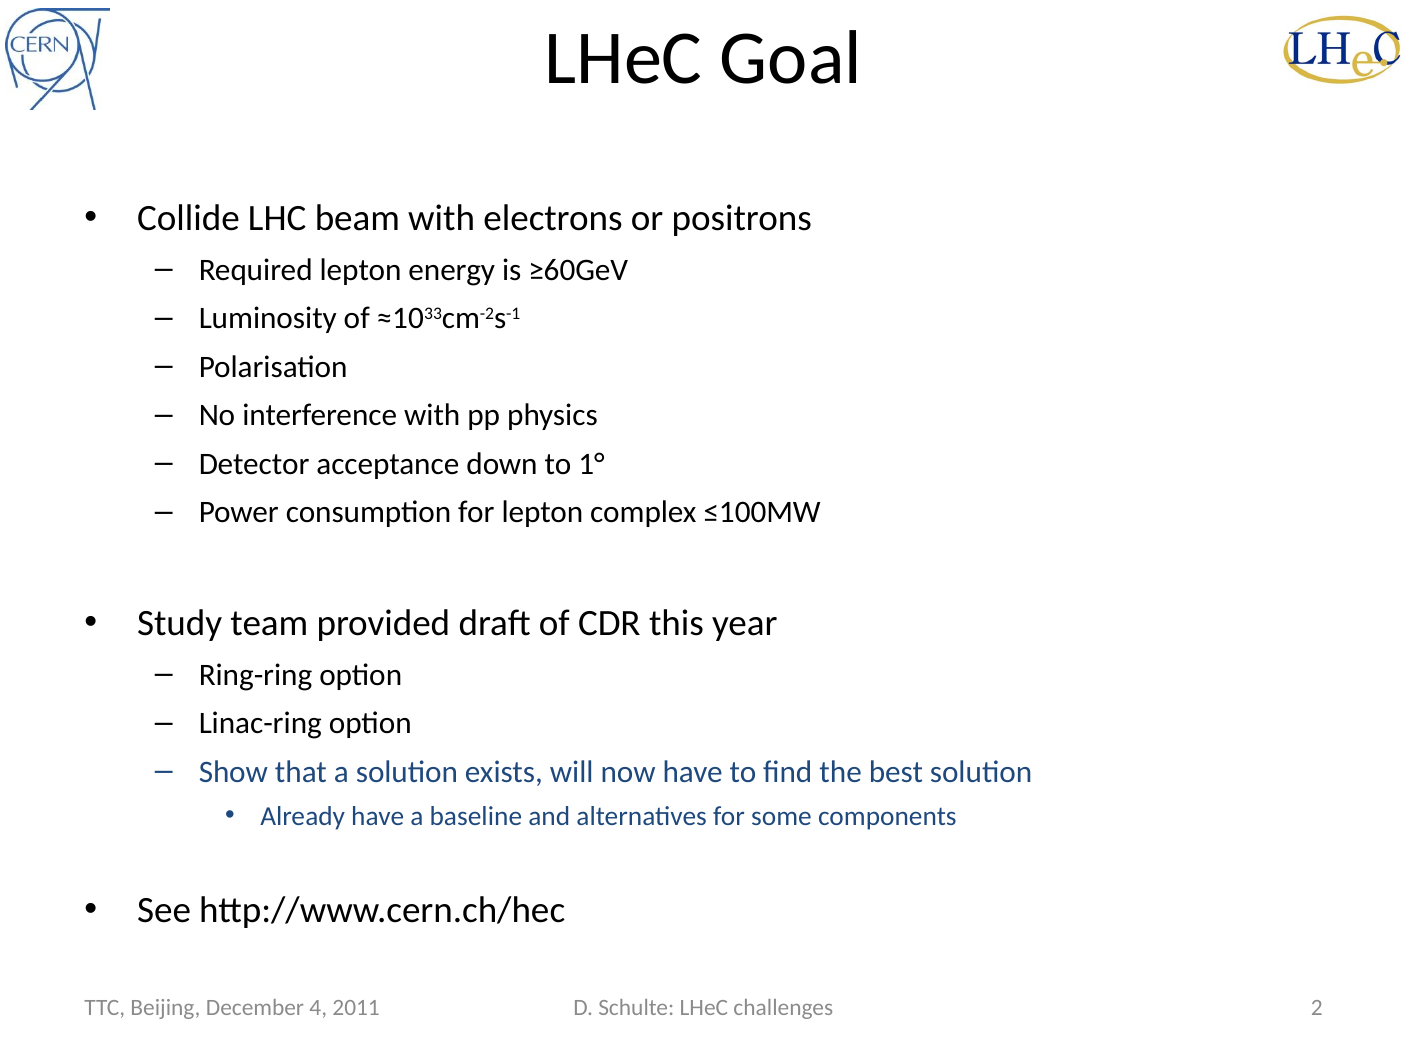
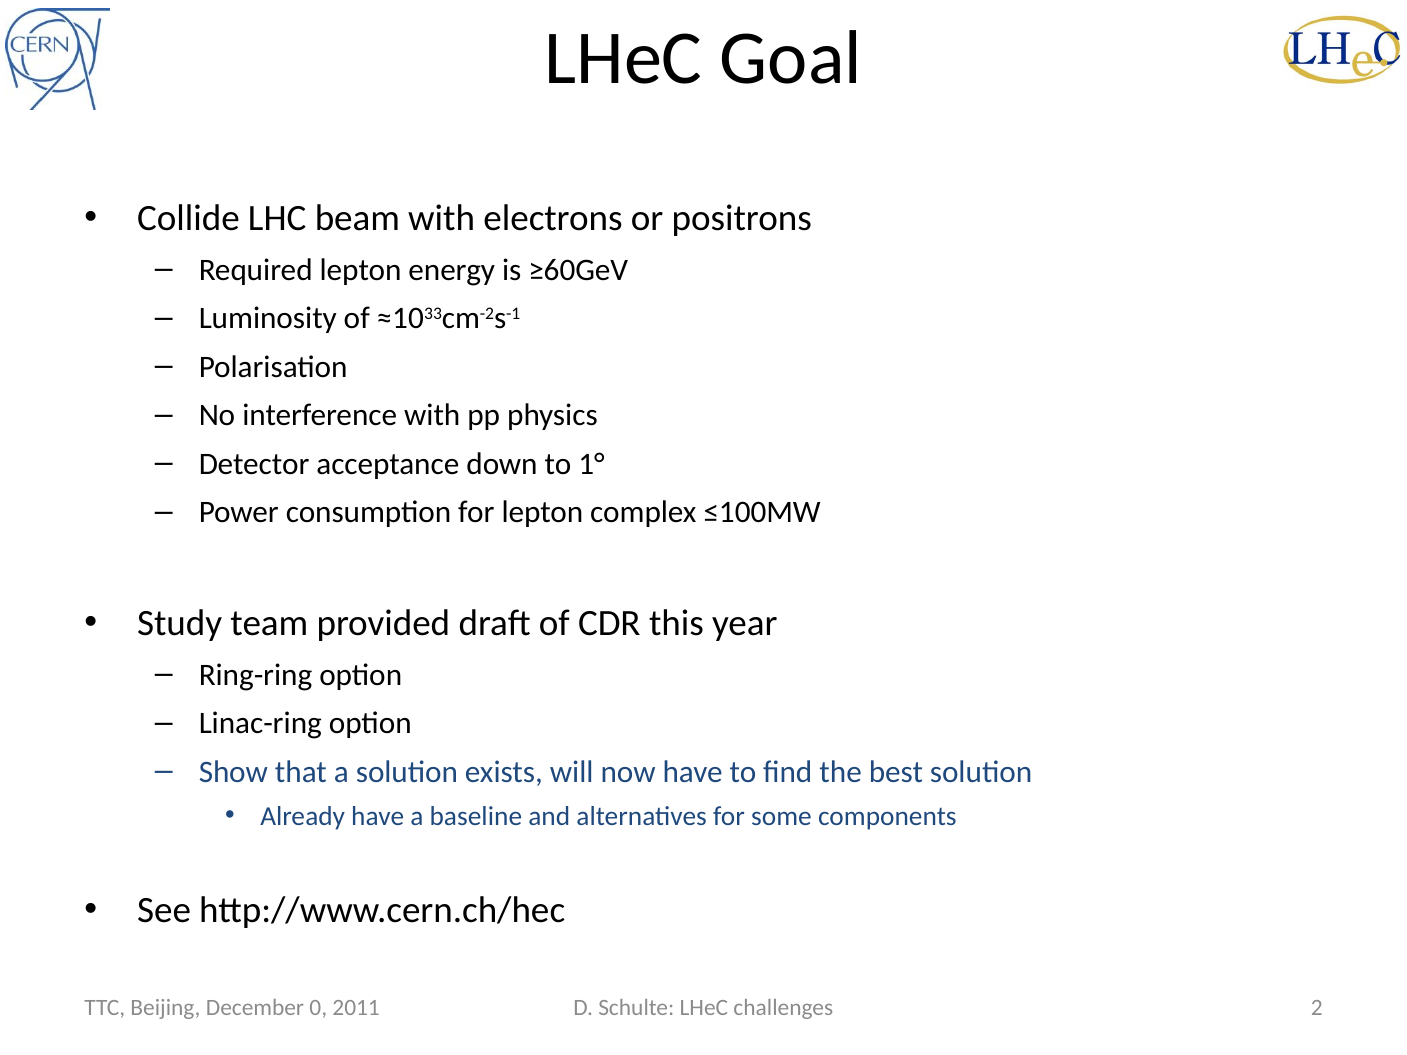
4: 4 -> 0
